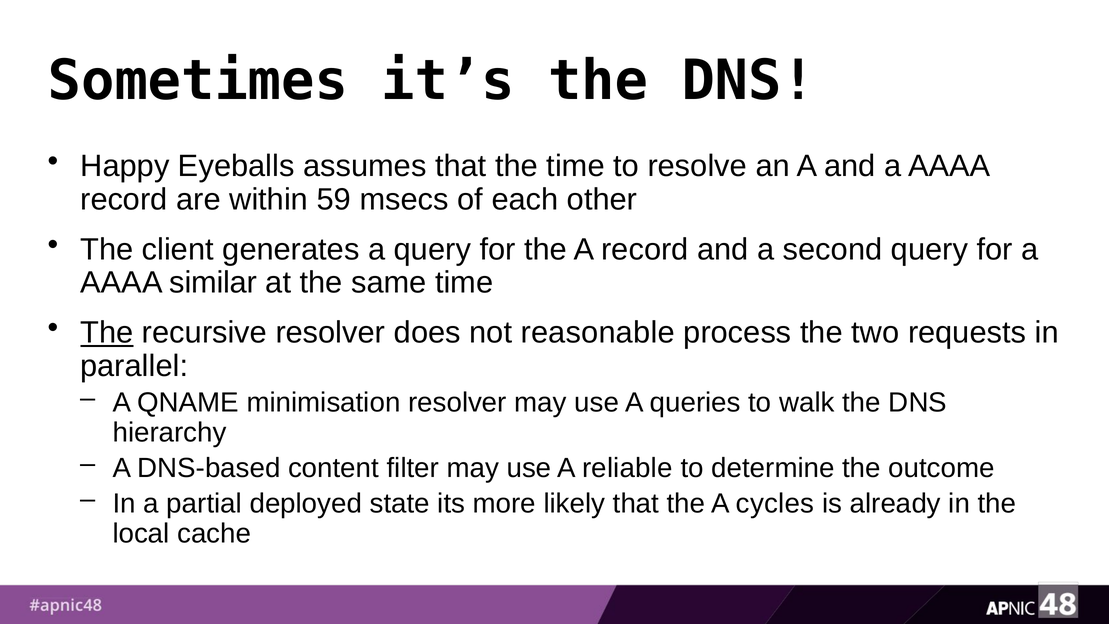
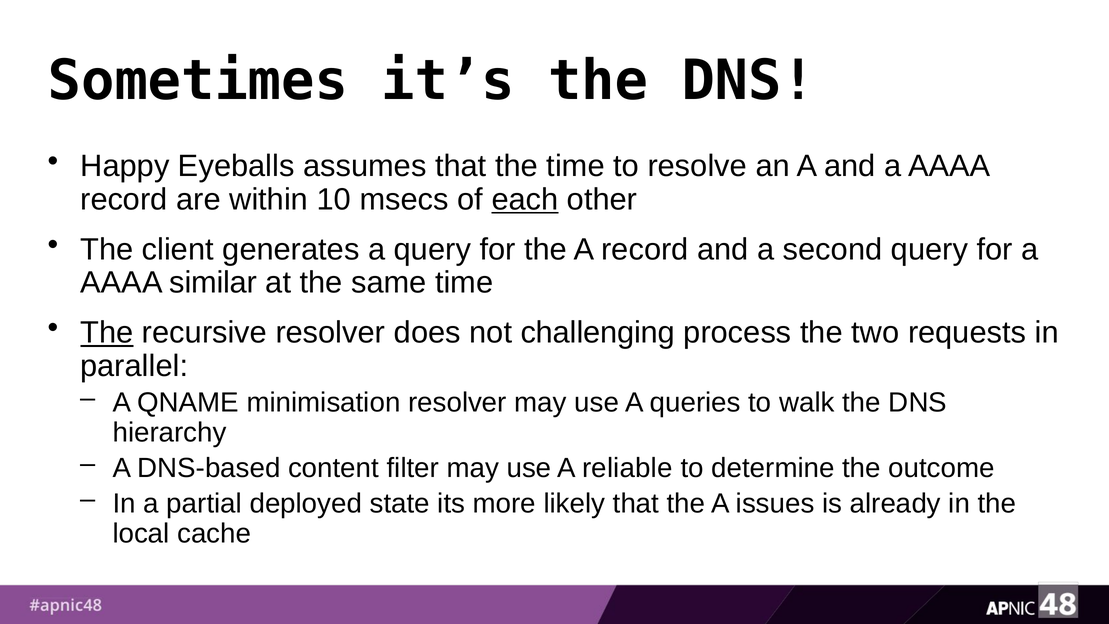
59: 59 -> 10
each underline: none -> present
reasonable: reasonable -> challenging
cycles: cycles -> issues
